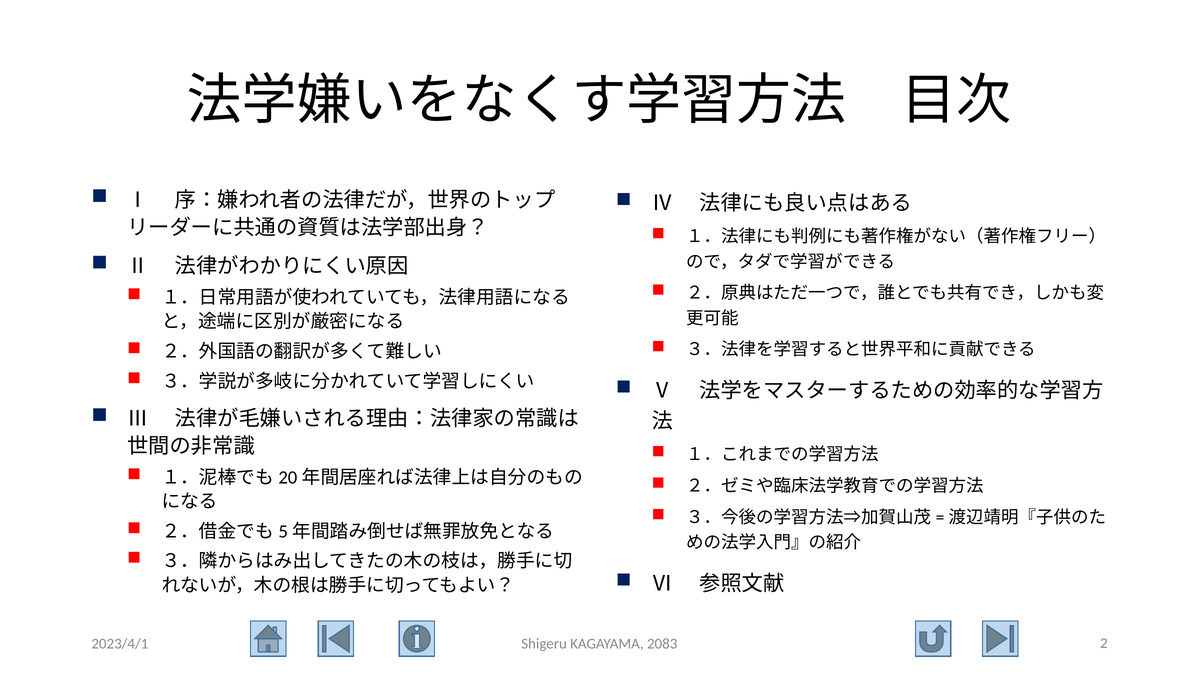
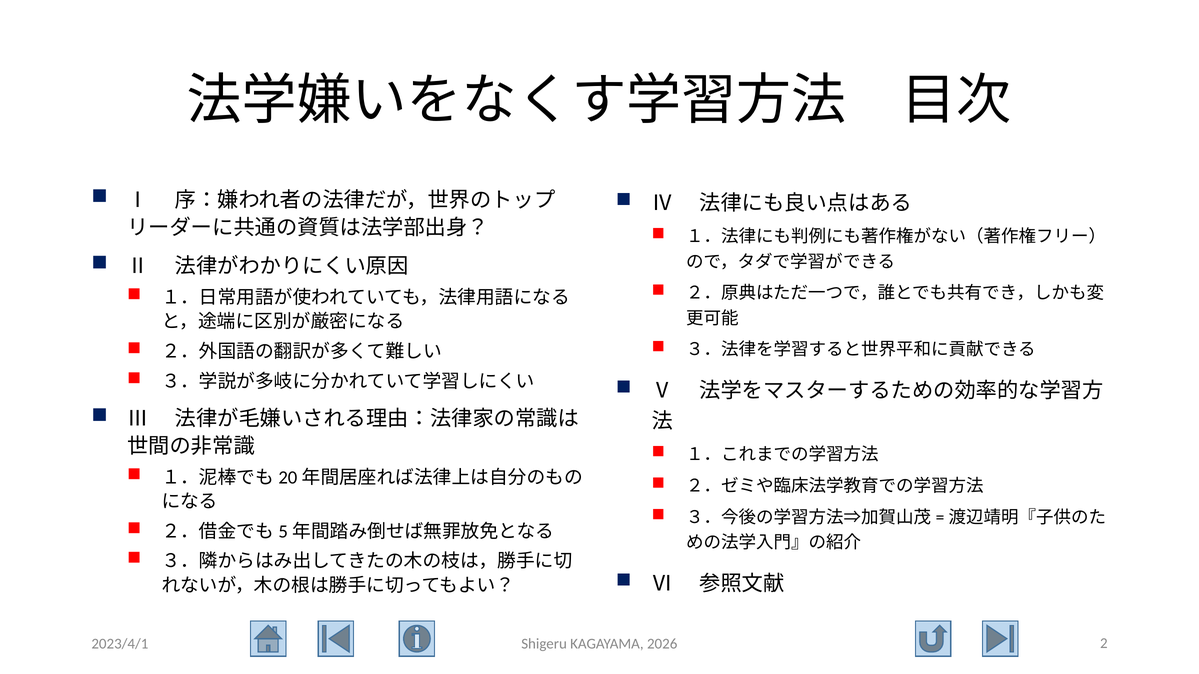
2083: 2083 -> 2026
